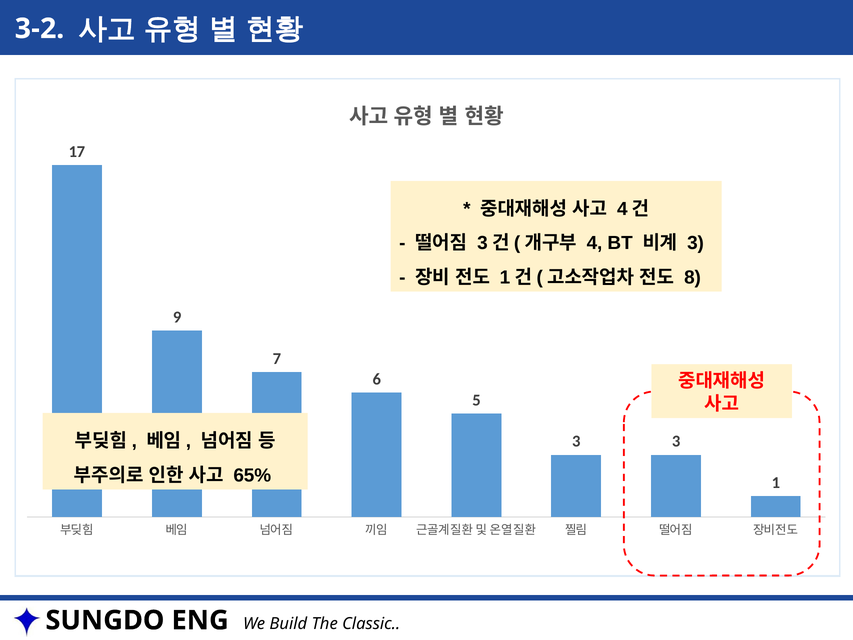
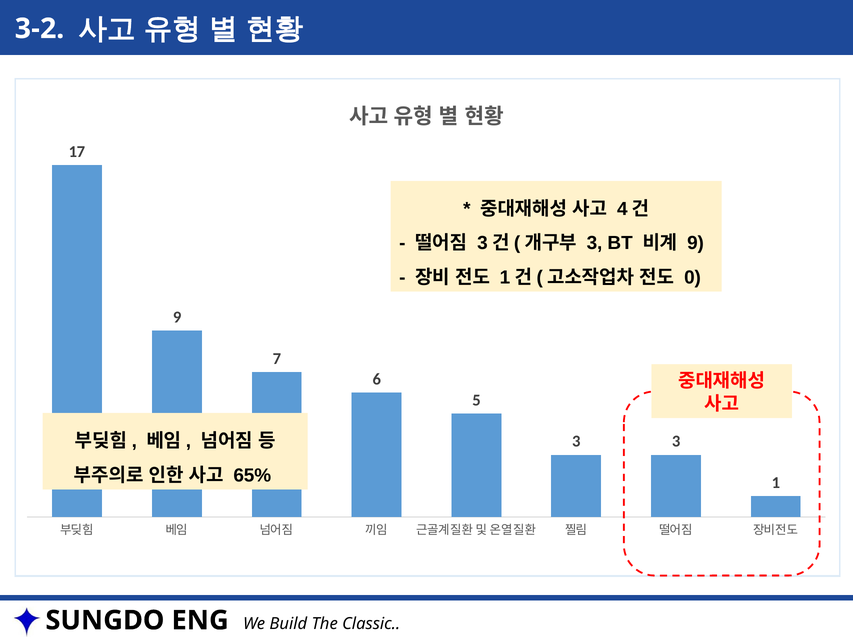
4 at (595, 243): 4 -> 3
3 at (696, 243): 3 -> 9
8: 8 -> 0
